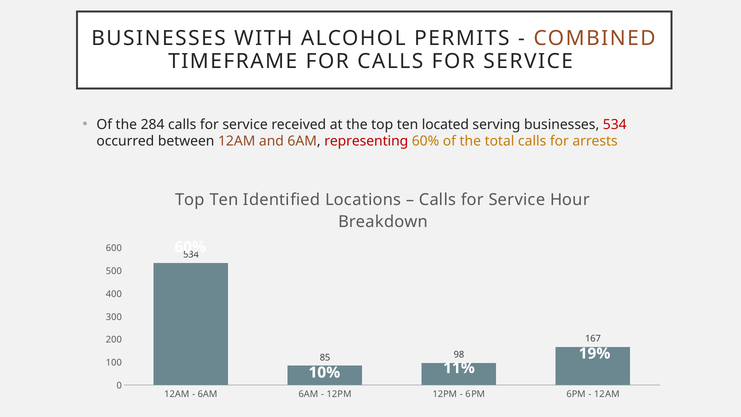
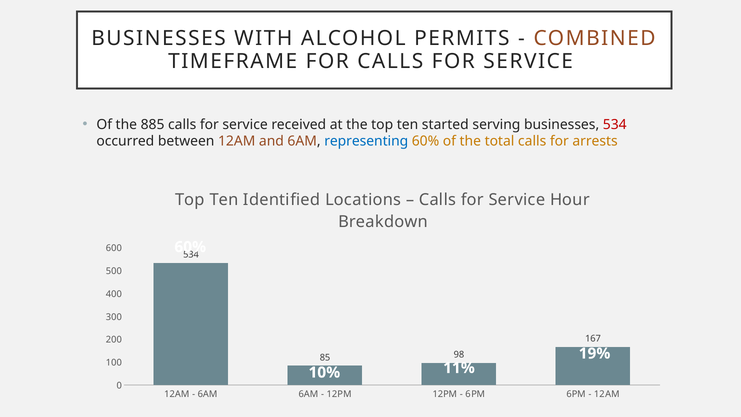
284: 284 -> 885
located: located -> started
representing colour: red -> blue
